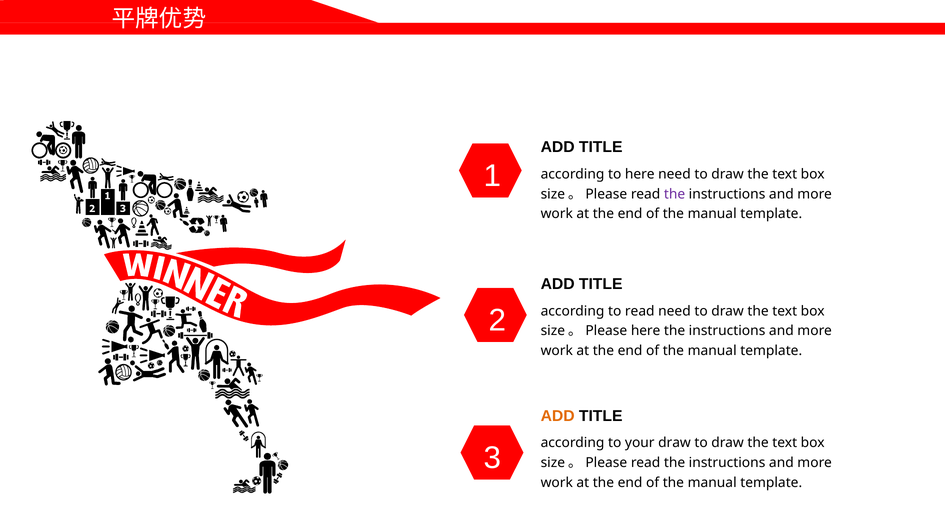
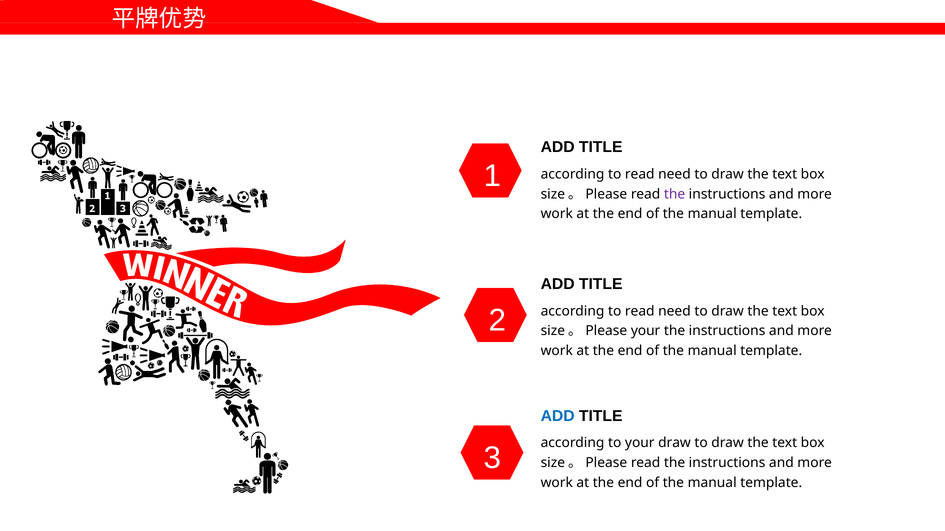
here at (640, 174): here -> read
size。Please here: here -> your
ADD at (558, 416) colour: orange -> blue
